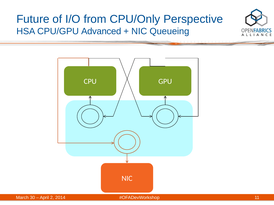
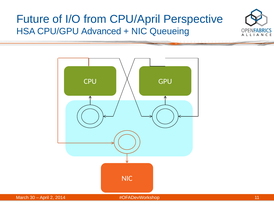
CPU/Only: CPU/Only -> CPU/April
